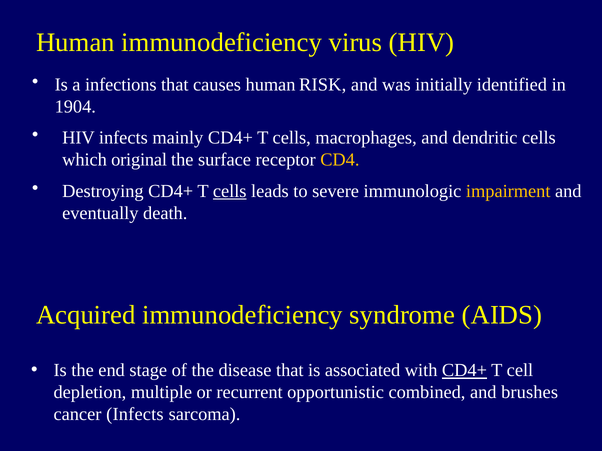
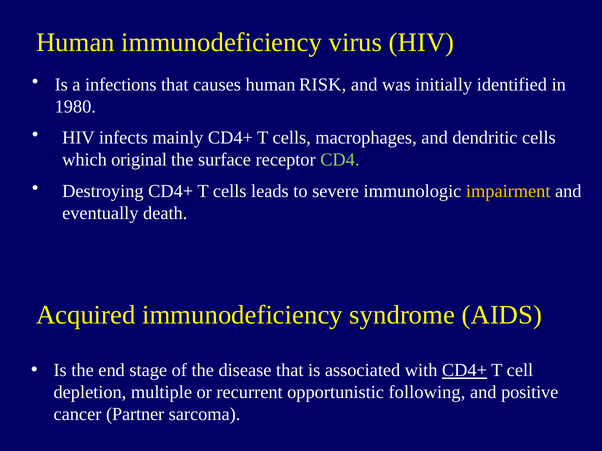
1904: 1904 -> 1980
CD4 colour: yellow -> light green
cells at (230, 191) underline: present -> none
combined: combined -> following
brushes: brushes -> positive
cancer Infects: Infects -> Partner
